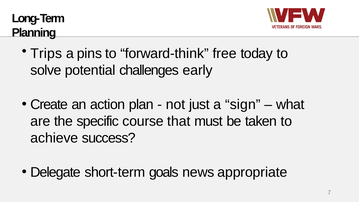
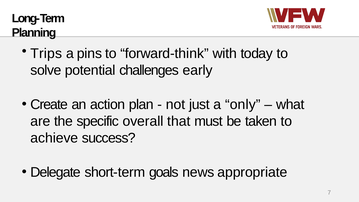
free: free -> with
sign: sign -> only
course: course -> overall
